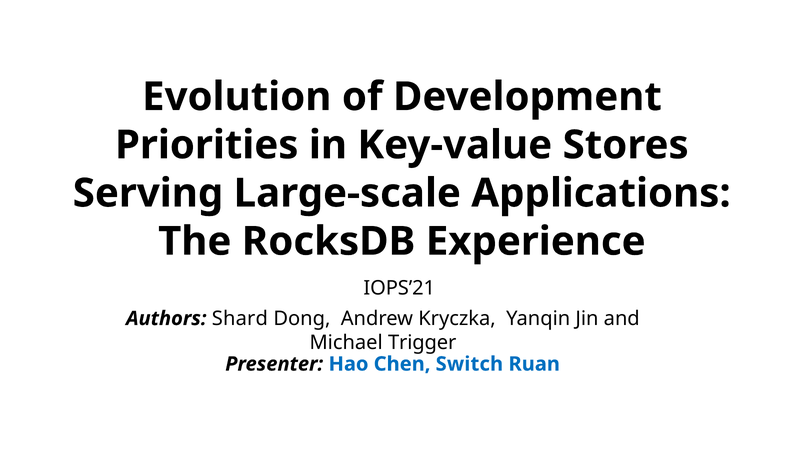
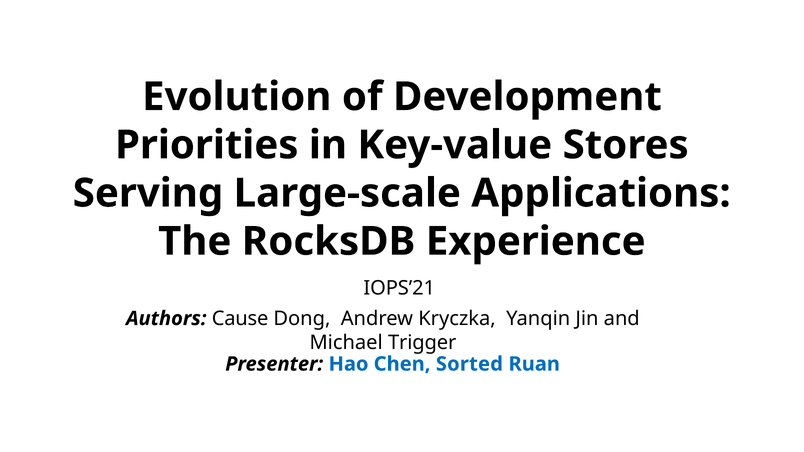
Shard: Shard -> Cause
Switch: Switch -> Sorted
